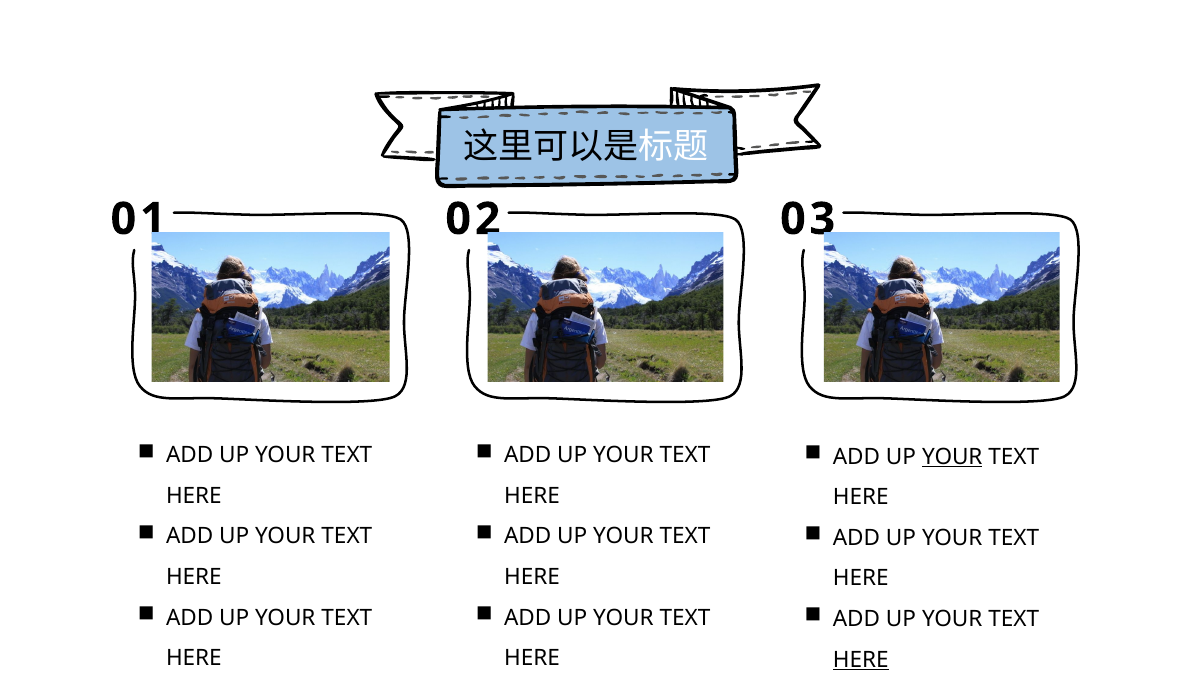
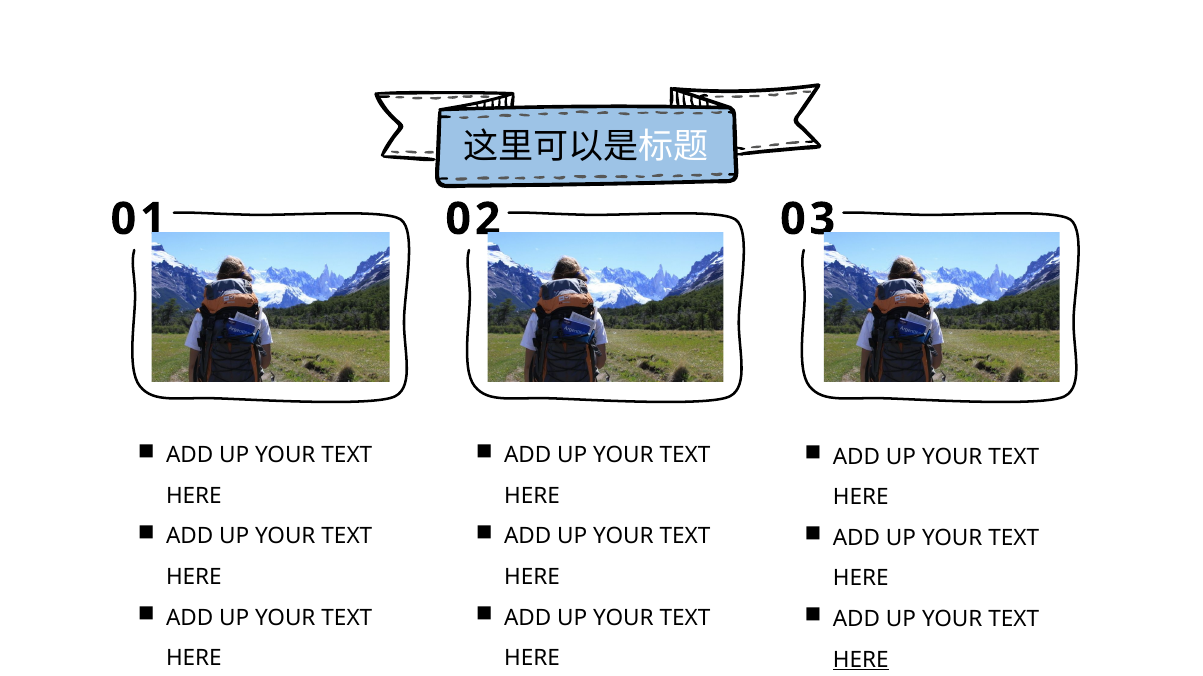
YOUR at (952, 457) underline: present -> none
